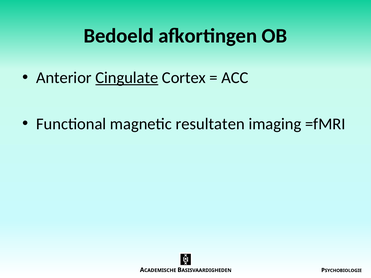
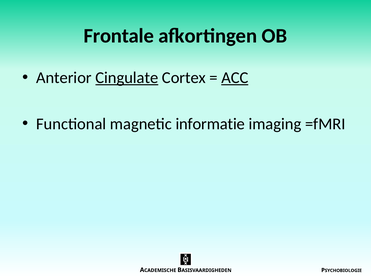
Bedoeld: Bedoeld -> Frontale
ACC underline: none -> present
resultaten: resultaten -> informatie
